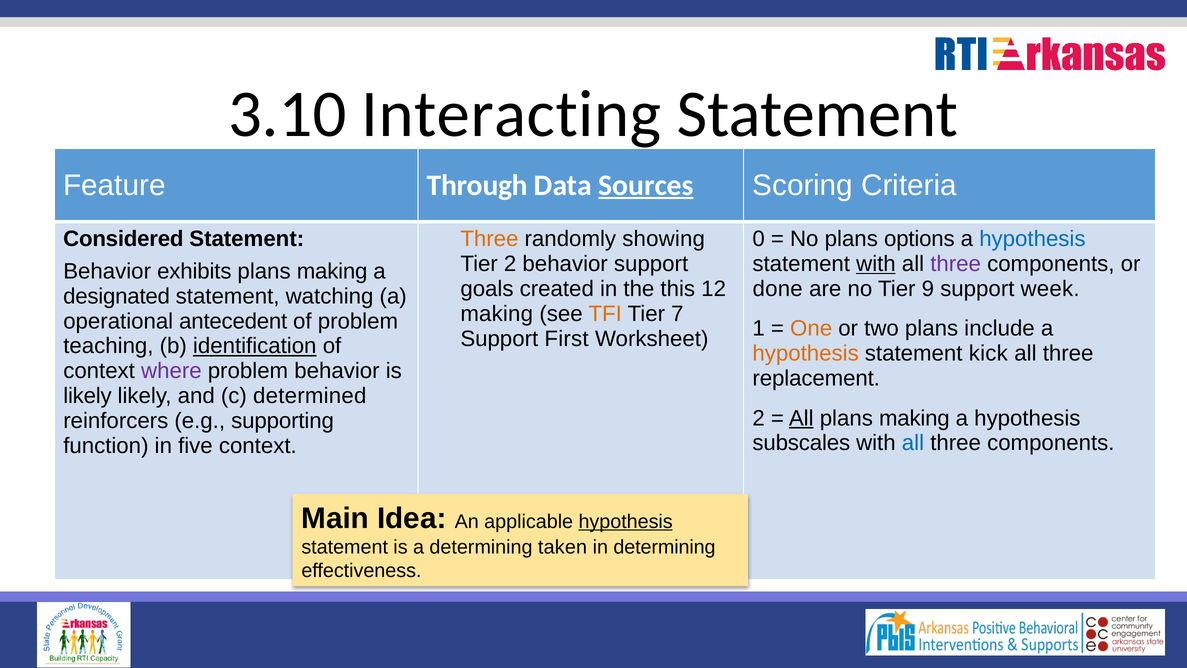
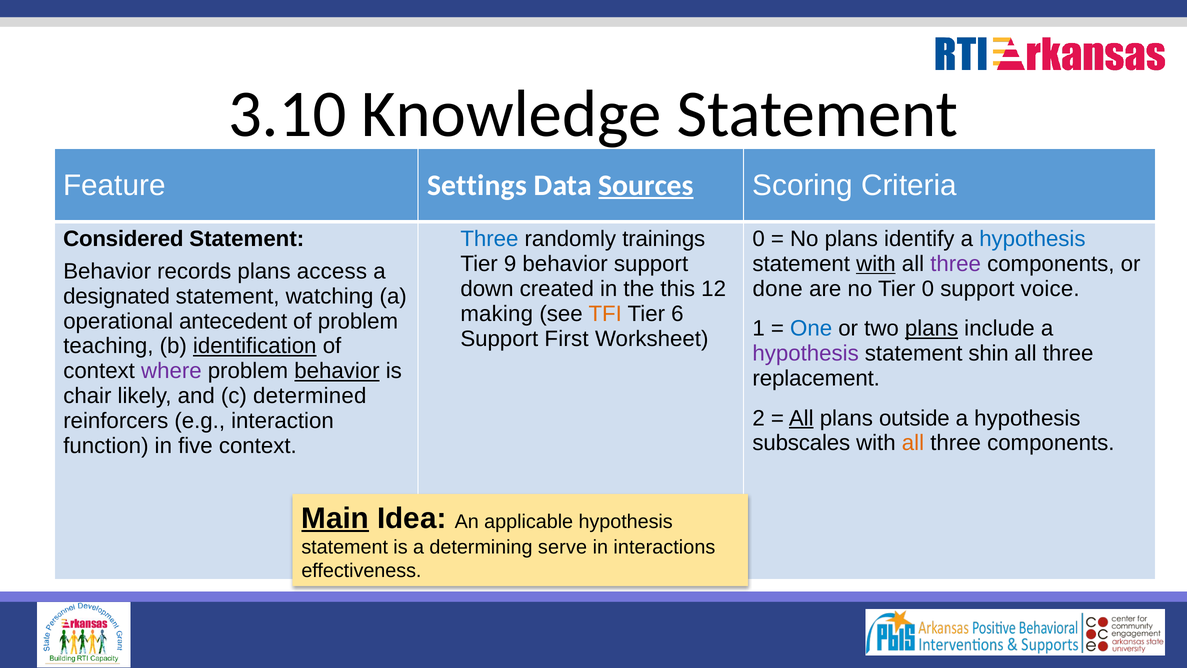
Interacting: Interacting -> Knowledge
Through: Through -> Settings
options: options -> identify
Three at (489, 239) colour: orange -> blue
showing: showing -> trainings
Tier 2: 2 -> 9
exhibits: exhibits -> records
making at (332, 271): making -> access
goals: goals -> down
Tier 9: 9 -> 0
week: week -> voice
7: 7 -> 6
One colour: orange -> blue
plans at (932, 328) underline: none -> present
hypothesis at (806, 353) colour: orange -> purple
kick: kick -> shin
behavior at (337, 371) underline: none -> present
likely at (87, 396): likely -> chair
making at (914, 418): making -> outside
supporting: supporting -> interaction
all at (913, 443) colour: blue -> orange
Main underline: none -> present
hypothesis at (626, 521) underline: present -> none
taken: taken -> serve
in determining: determining -> interactions
